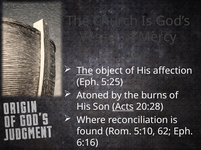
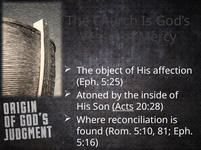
The at (85, 71) underline: present -> none
burns: burns -> inside
62: 62 -> 81
6:16: 6:16 -> 5:16
